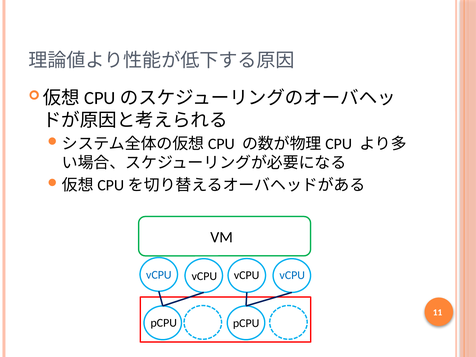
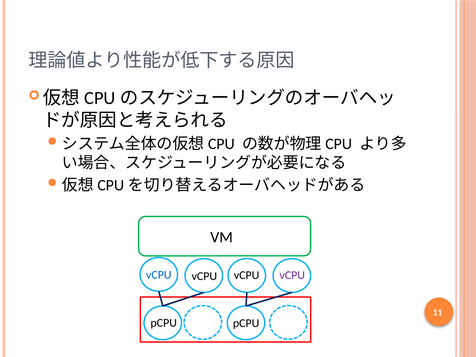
vCPU at (292, 275) colour: blue -> purple
